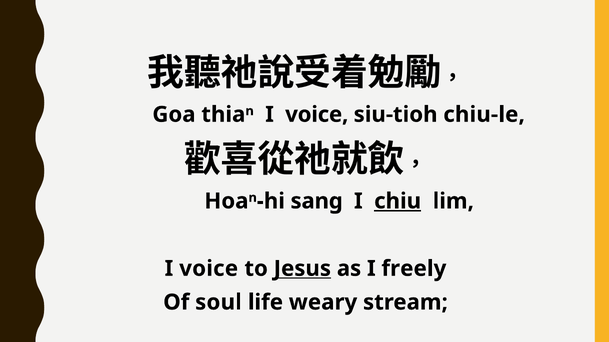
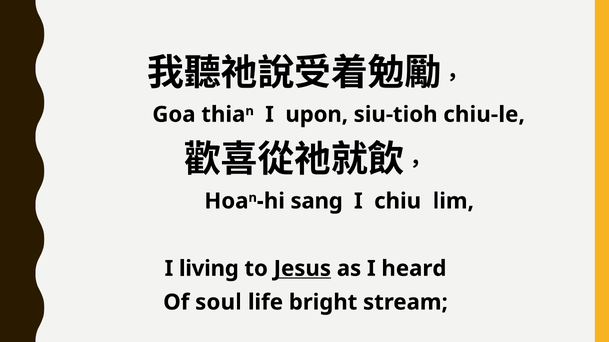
voice at (317, 115): voice -> upon
chiu underline: present -> none
voice at (209, 269): voice -> living
freely: freely -> heard
weary: weary -> bright
